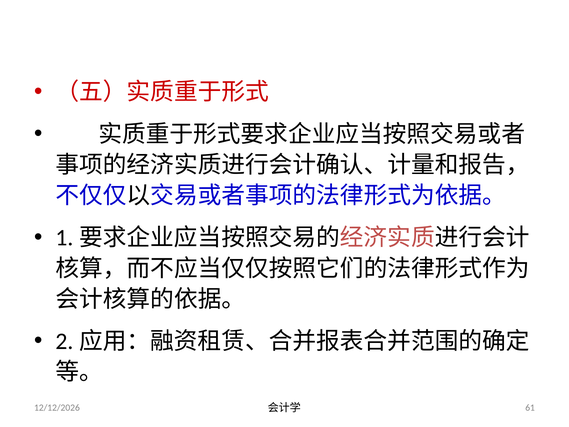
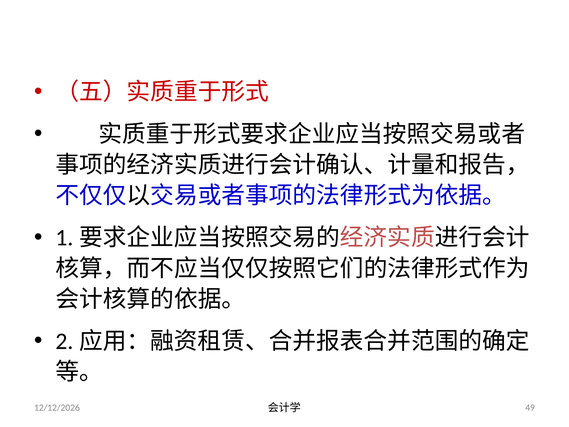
61: 61 -> 49
